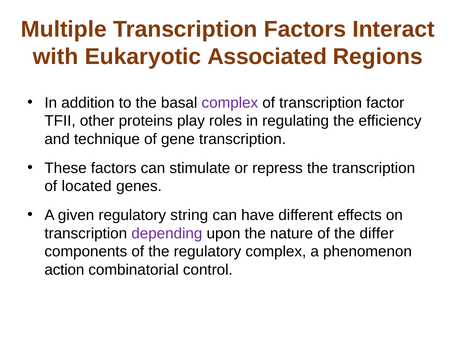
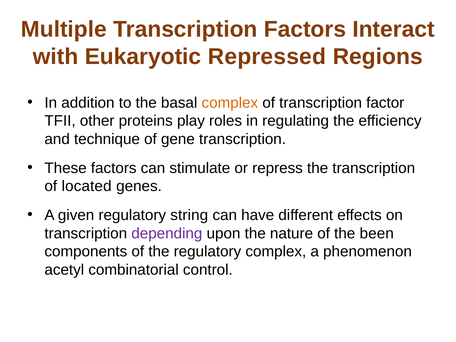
Associated: Associated -> Repressed
complex at (230, 103) colour: purple -> orange
differ: differ -> been
action: action -> acetyl
